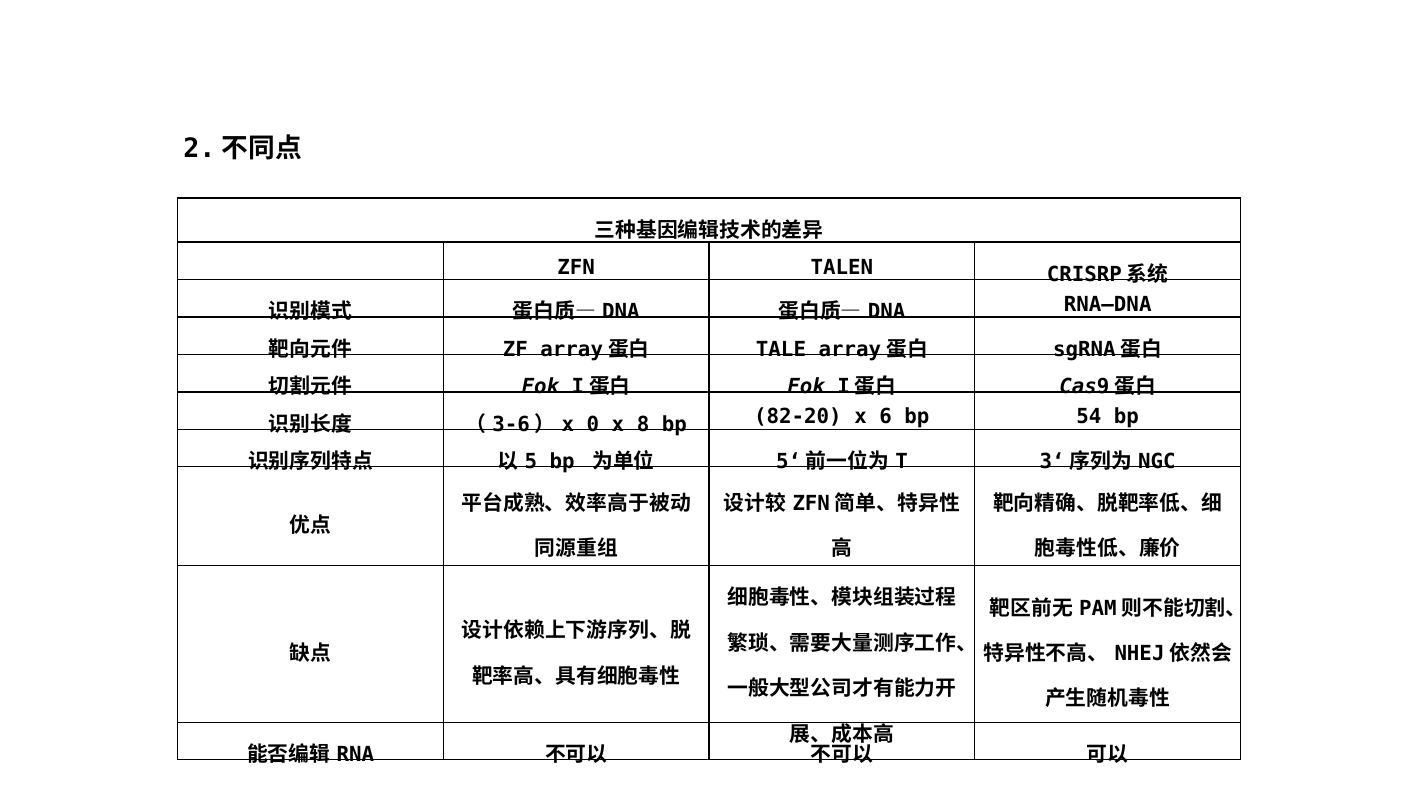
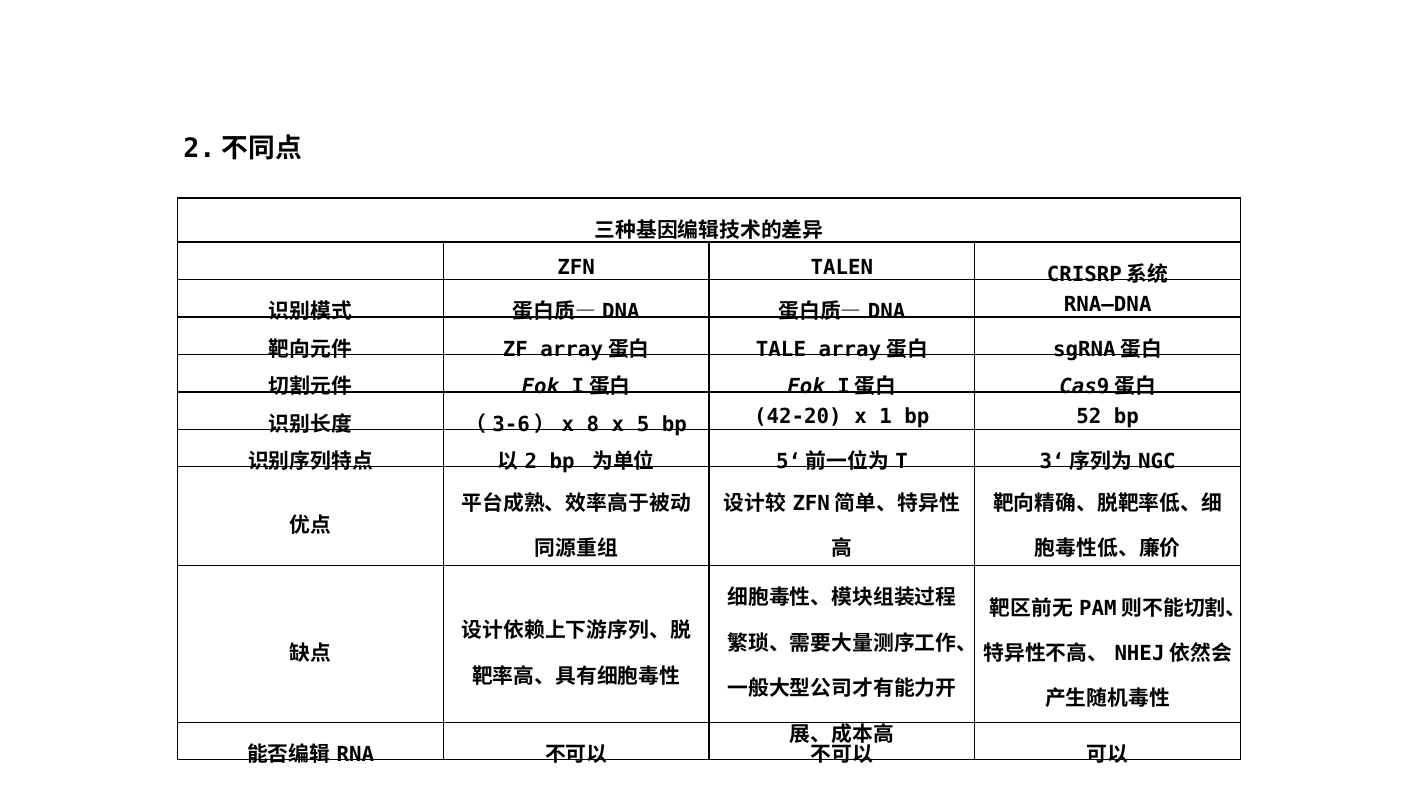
0: 0 -> 8
8: 8 -> 5
82-20: 82-20 -> 42-20
6: 6 -> 1
54: 54 -> 52
5: 5 -> 2
